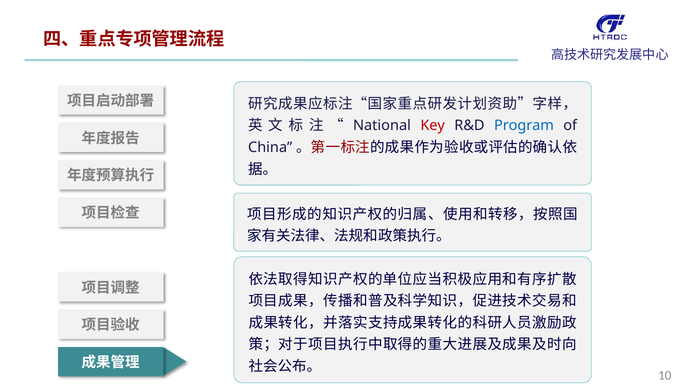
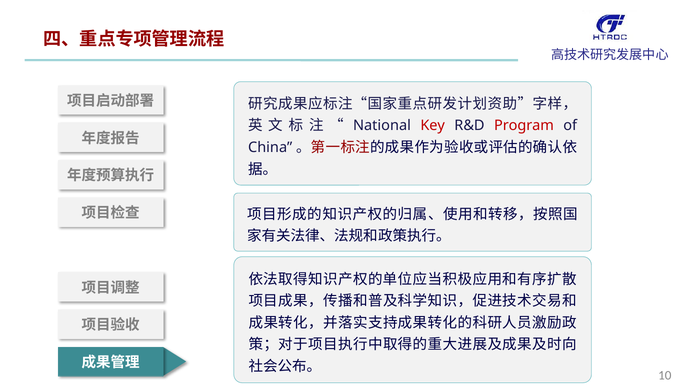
Program colour: blue -> red
